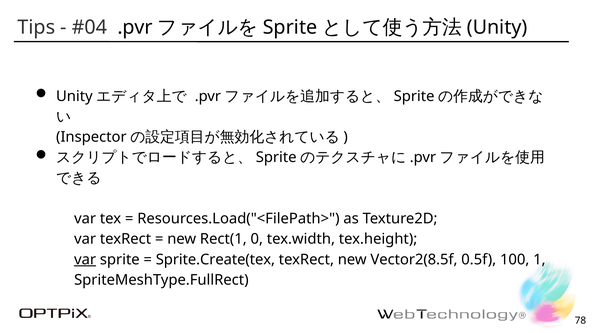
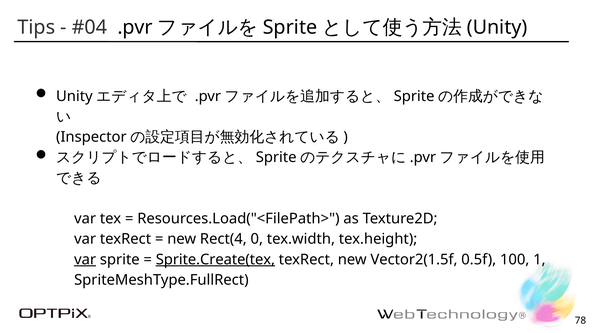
Rect(1: Rect(1 -> Rect(4
Sprite.Create(tex underline: none -> present
Vector2(8.5f: Vector2(8.5f -> Vector2(1.5f
